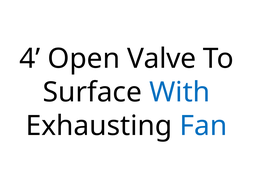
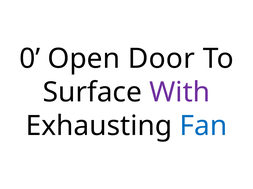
4: 4 -> 0
Valve: Valve -> Door
With colour: blue -> purple
